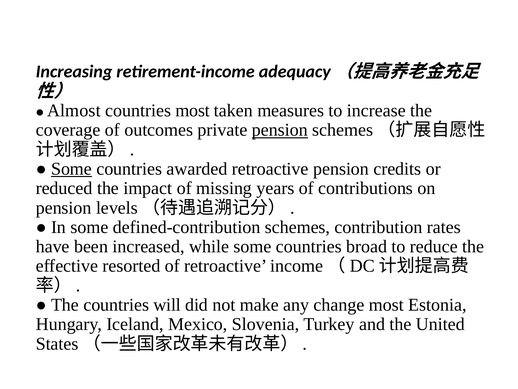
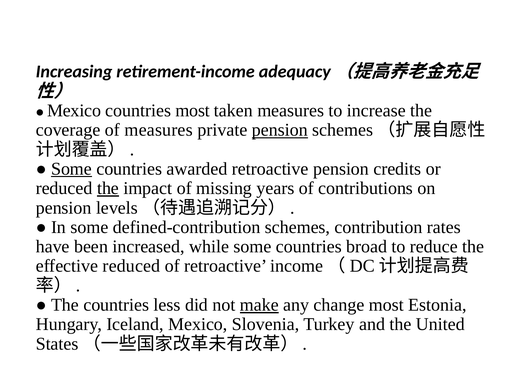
Almost at (74, 110): Almost -> Mexico
of outcomes: outcomes -> measures
the at (108, 188) underline: none -> present
effective resorted: resorted -> reduced
will: will -> less
make underline: none -> present
